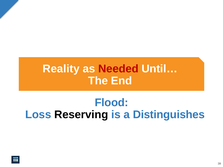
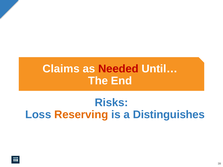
Reality: Reality -> Claims
Flood: Flood -> Risks
Reserving colour: black -> orange
